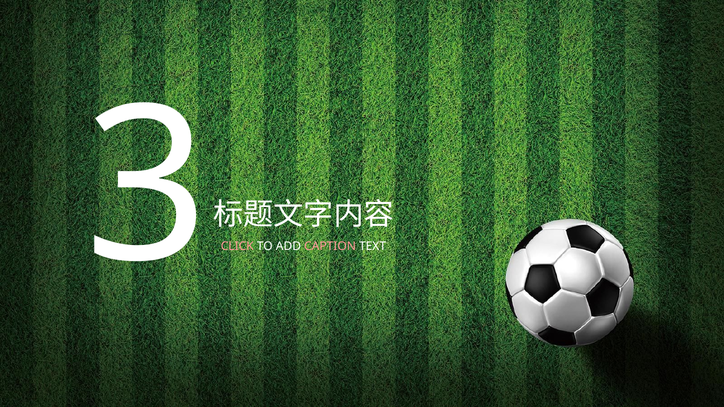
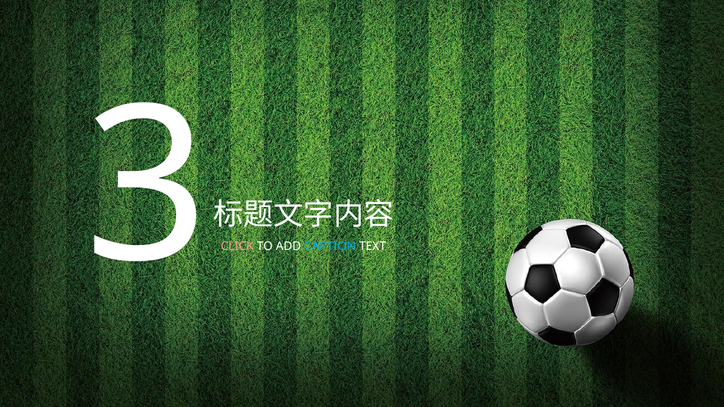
CAPTION colour: pink -> light blue
